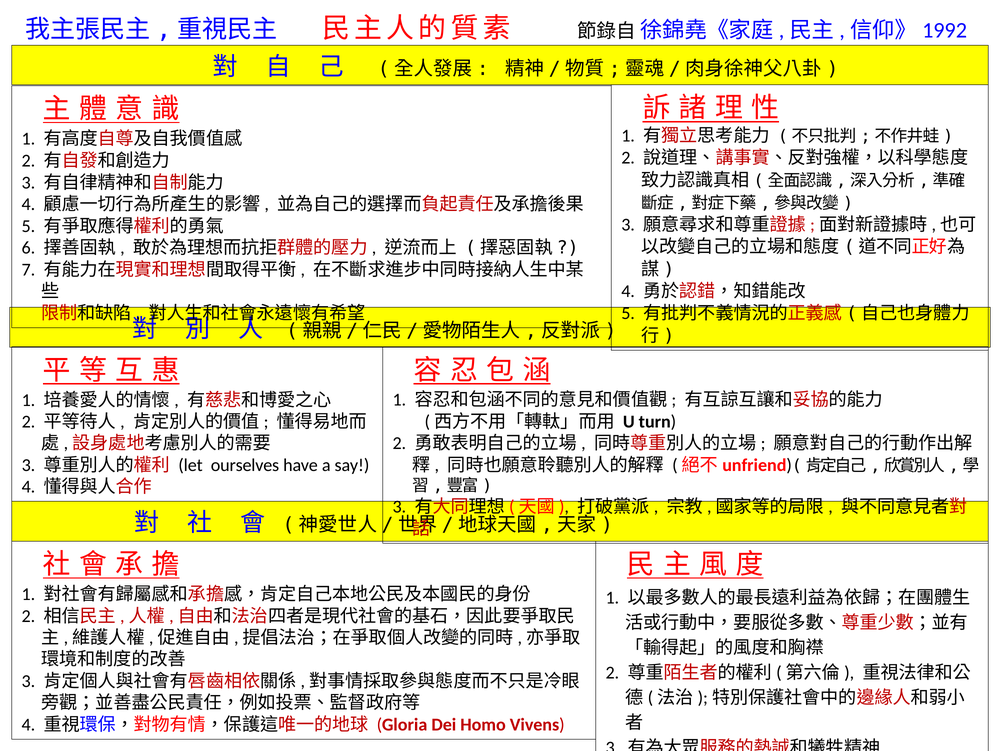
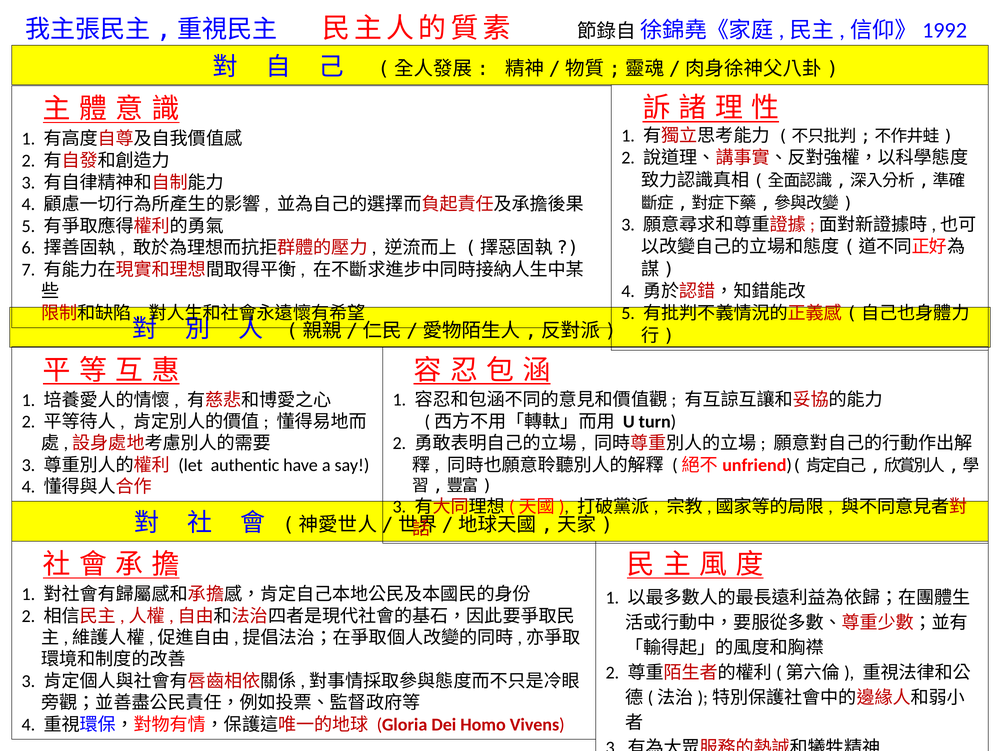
ourselves: ourselves -> authentic
